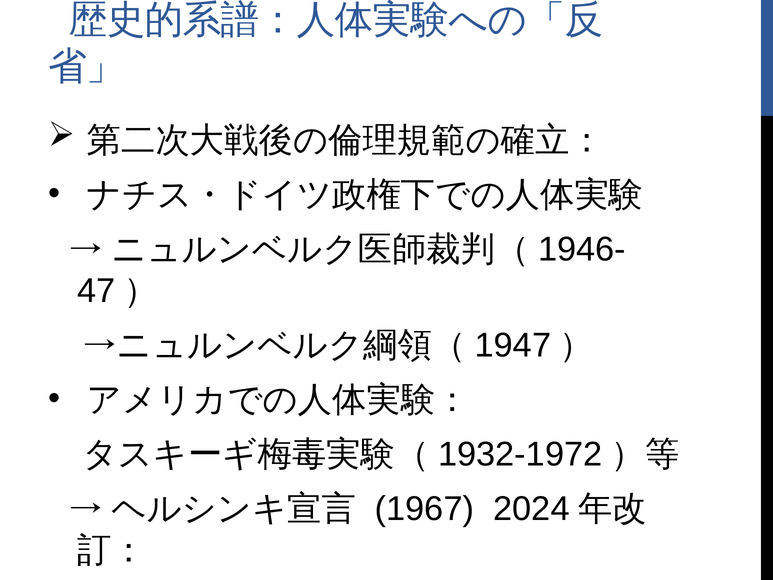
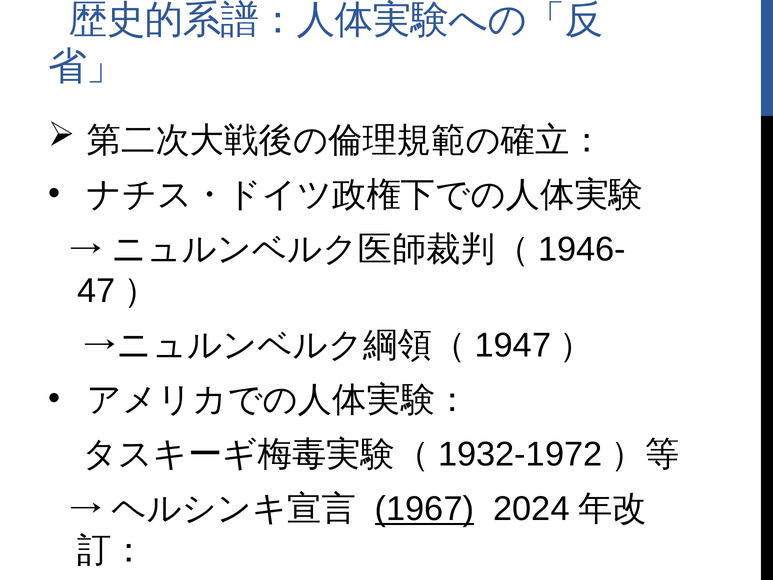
1967 underline: none -> present
